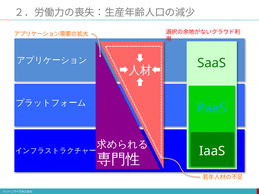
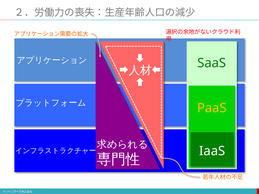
PaaS colour: light blue -> yellow
